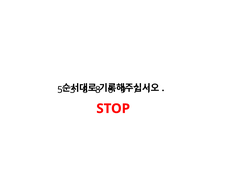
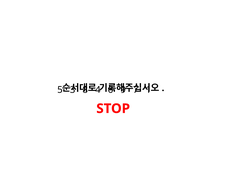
8 at (98, 90): 8 -> 4
